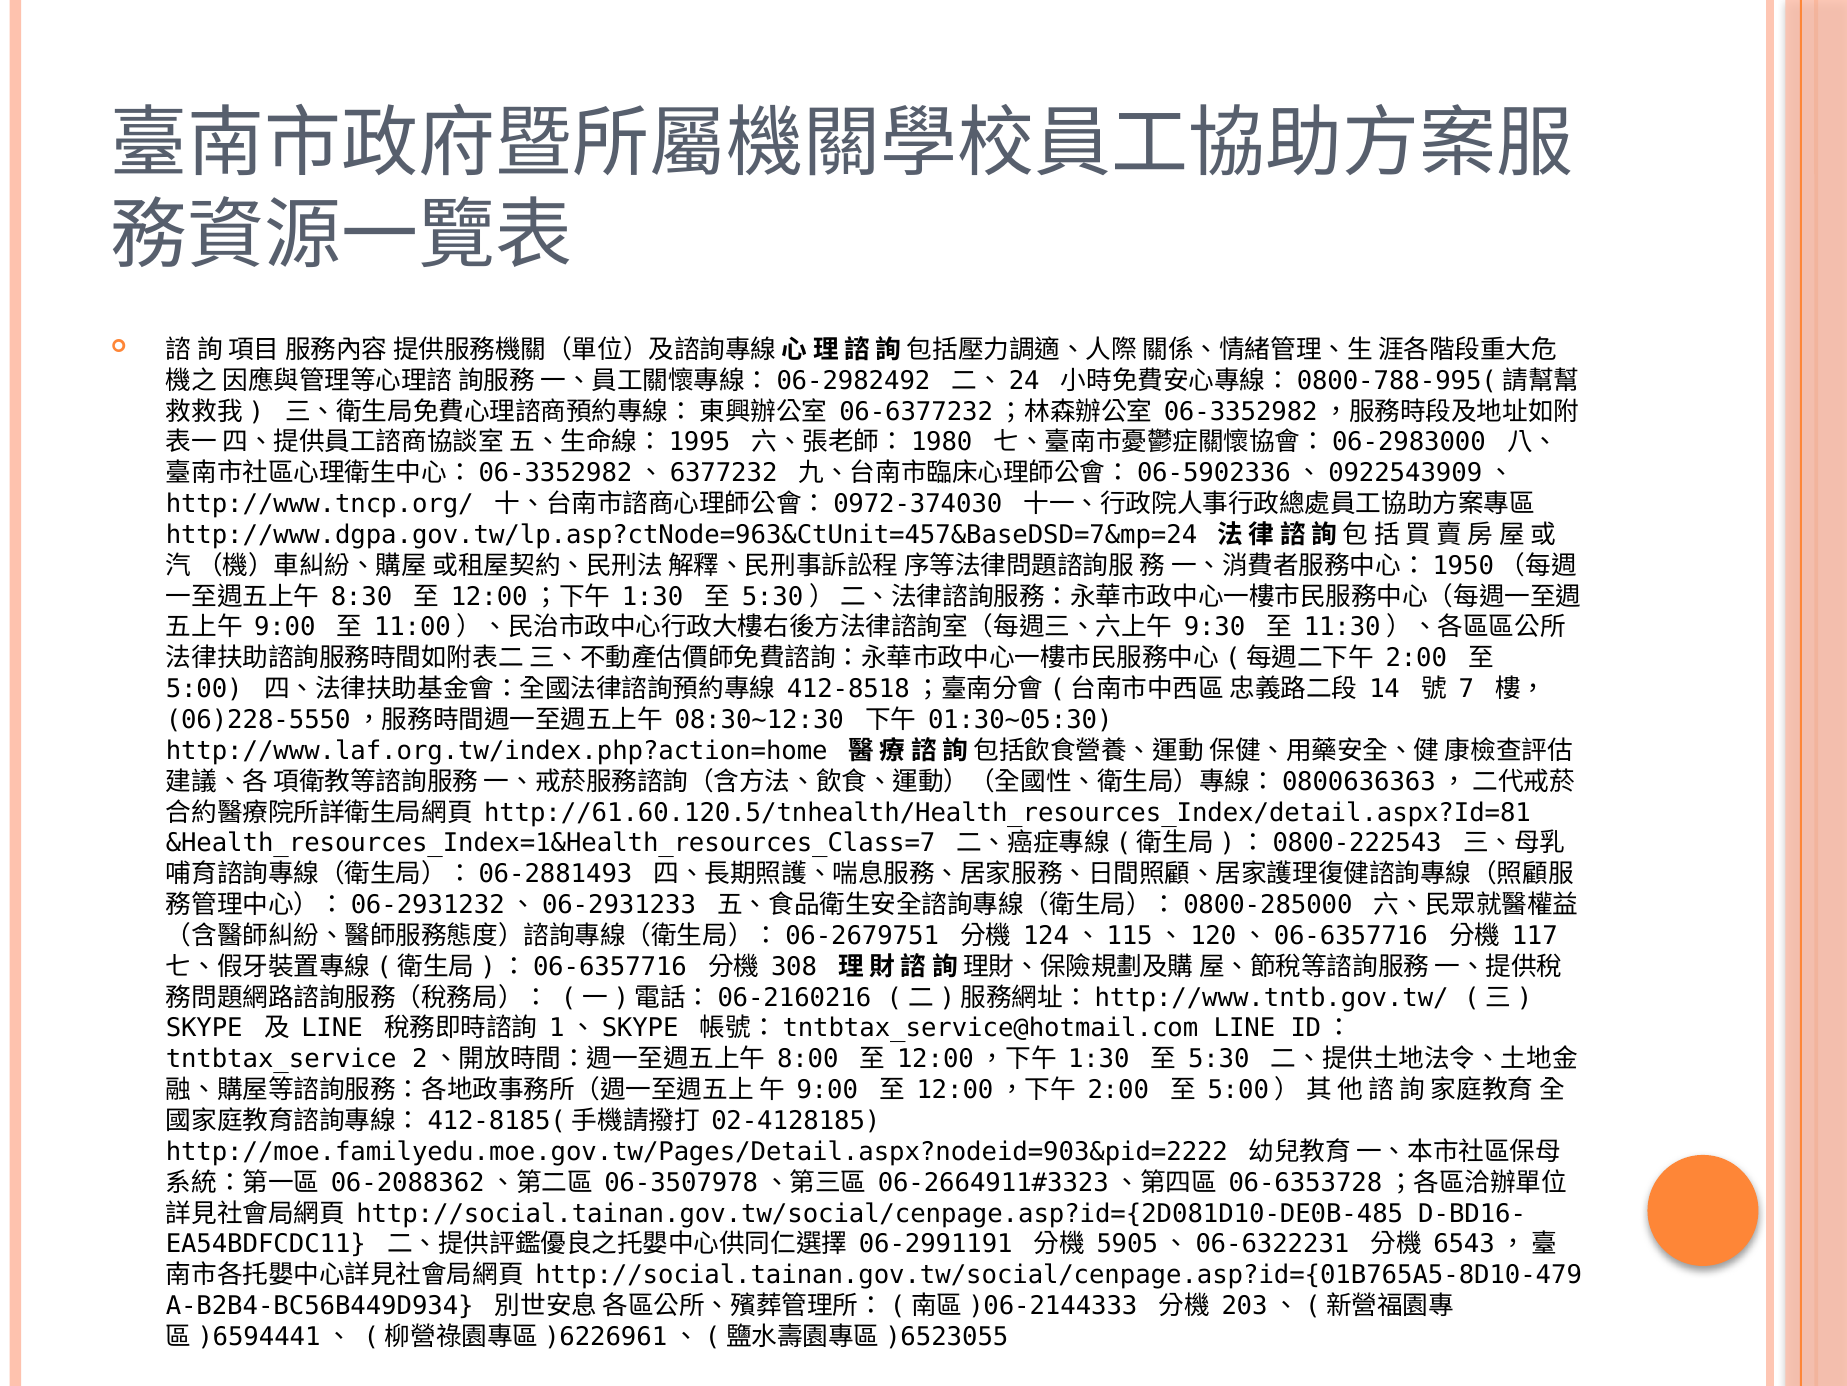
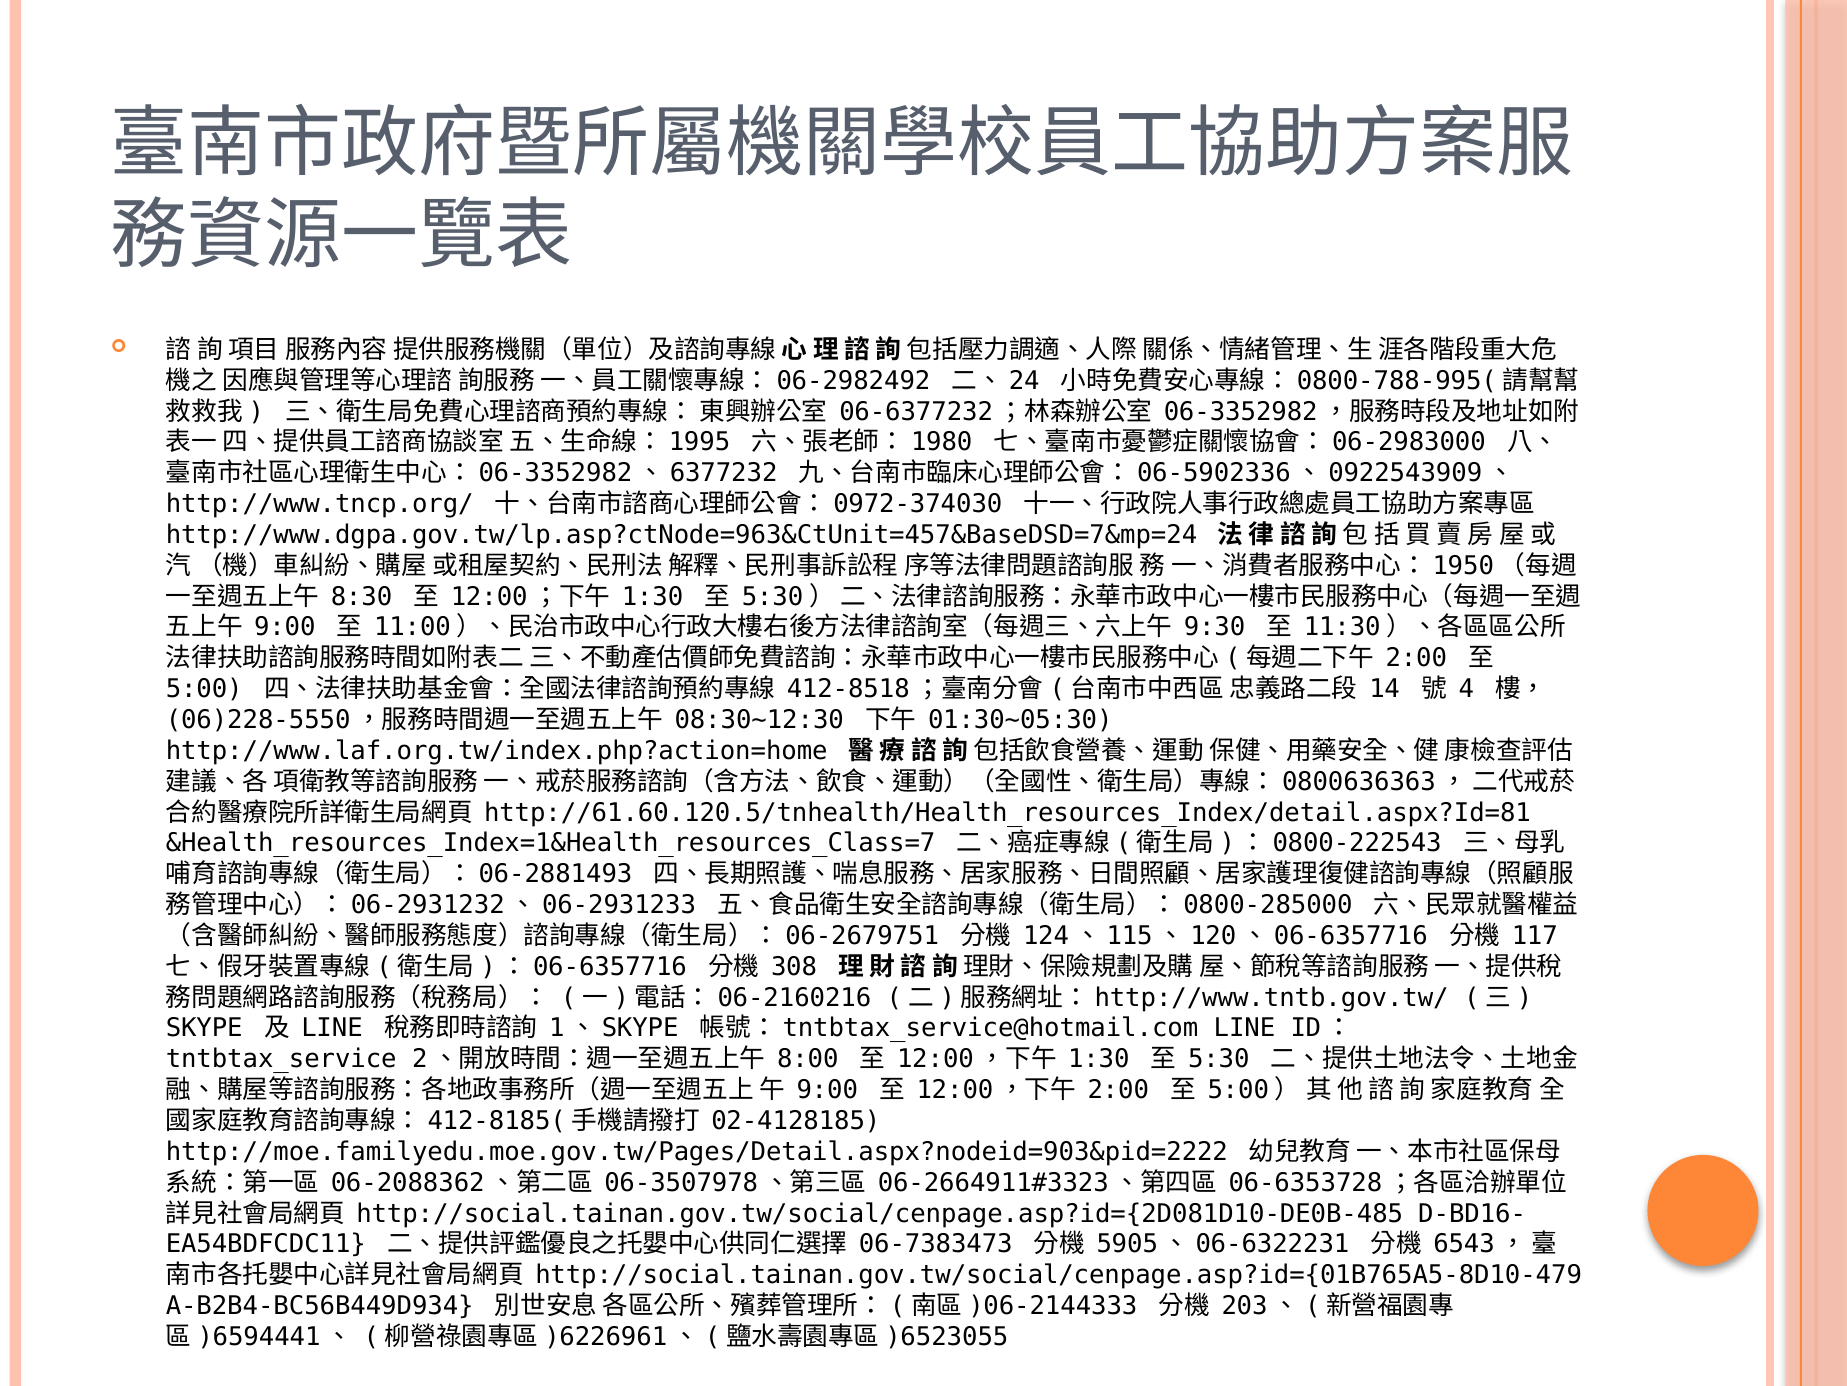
7: 7 -> 4
06-2991191: 06-2991191 -> 06-7383473
